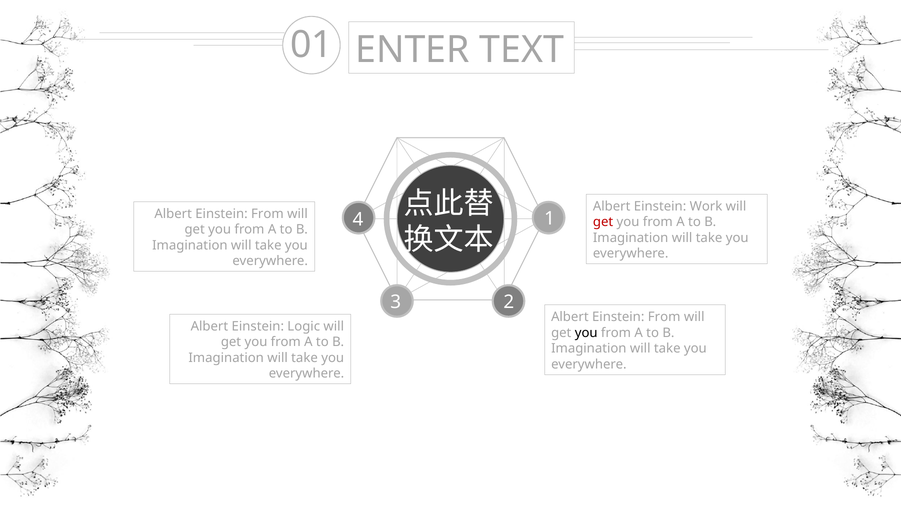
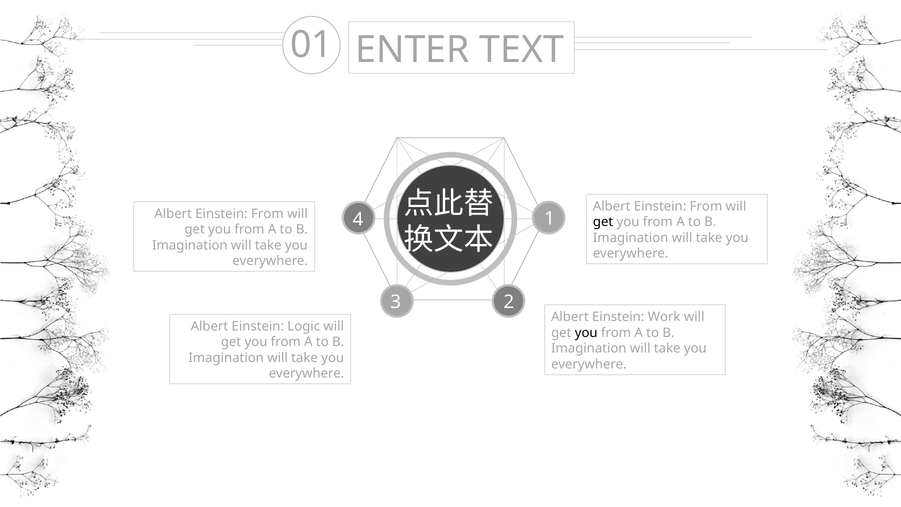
Work at (706, 206): Work -> From
get at (603, 222) colour: red -> black
From at (664, 317): From -> Work
